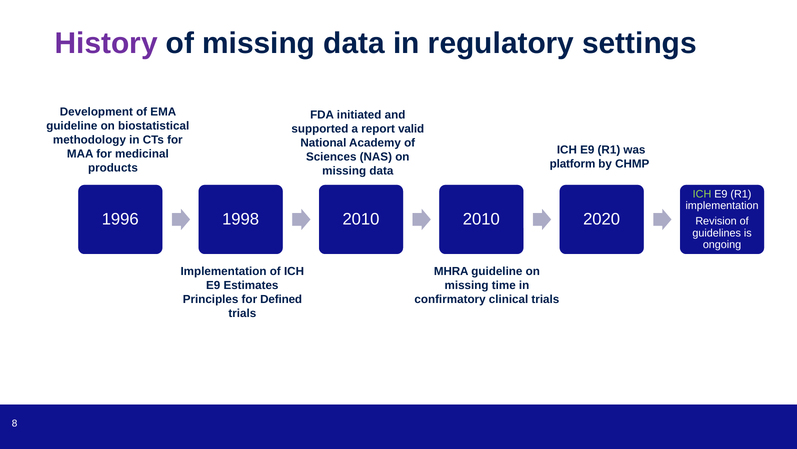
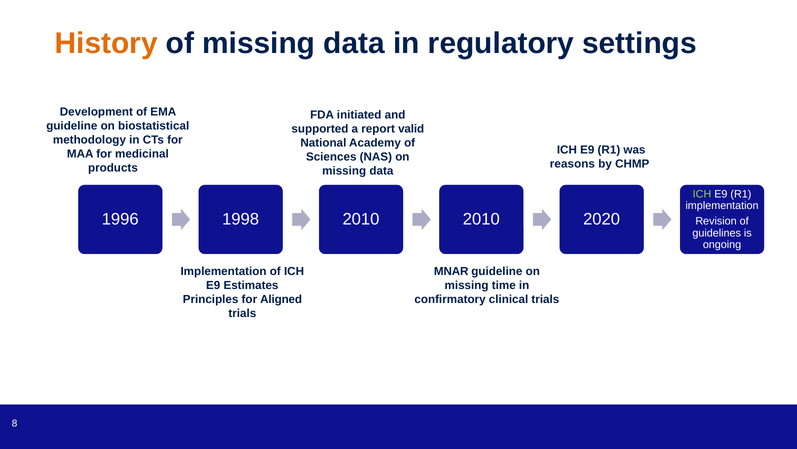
History colour: purple -> orange
platform: platform -> reasons
MHRA: MHRA -> MNAR
Defined: Defined -> Aligned
